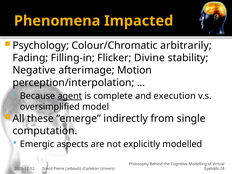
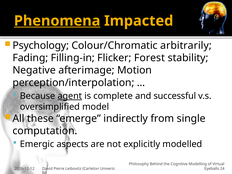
Phenomena underline: none -> present
Divine: Divine -> Forest
execution: execution -> successful
